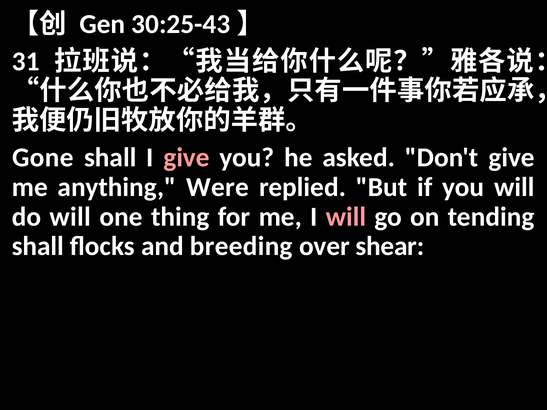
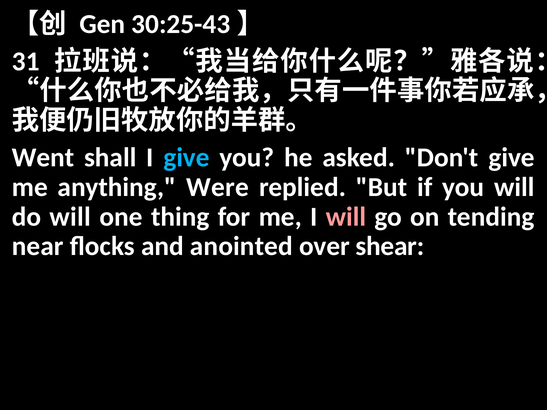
Gone: Gone -> Went
give at (187, 158) colour: pink -> light blue
shall at (38, 246): shall -> near
breeding: breeding -> anointed
